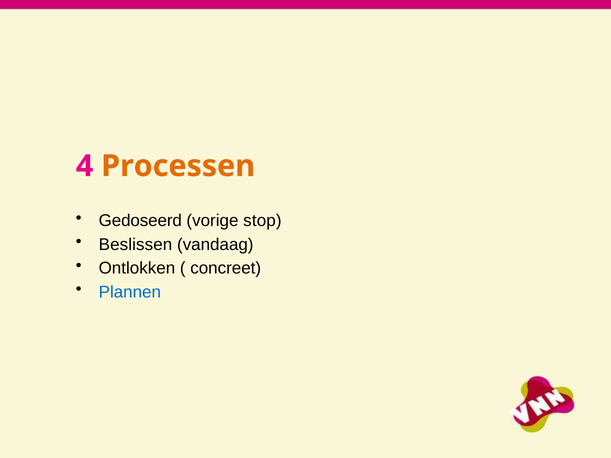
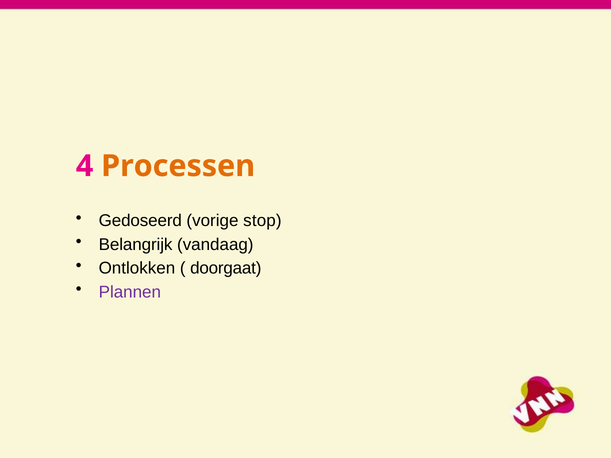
Beslissen: Beslissen -> Belangrijk
concreet: concreet -> doorgaat
Plannen colour: blue -> purple
